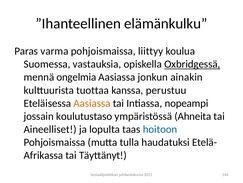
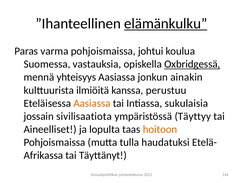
elämänkulku underline: none -> present
liittyy: liittyy -> johtui
ongelmia: ongelmia -> yhteisyys
tuottaa: tuottaa -> ilmiöitä
nopeampi: nopeampi -> sukulaisia
koulutustaso: koulutustaso -> sivilisaatiota
Ahneita: Ahneita -> Täyttyy
hoitoon colour: blue -> orange
